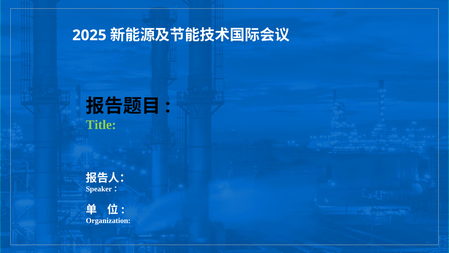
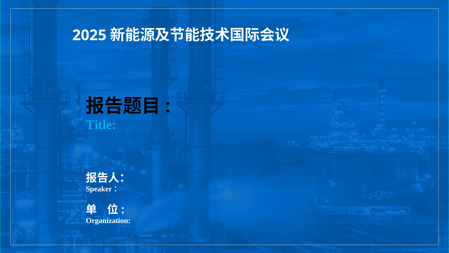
Title colour: light green -> light blue
